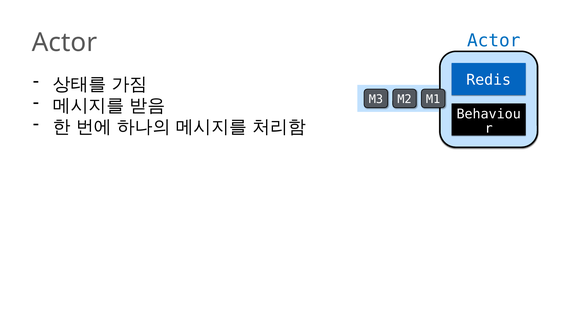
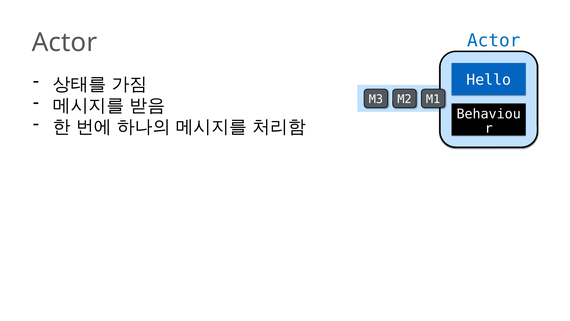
Redis: Redis -> Hello
